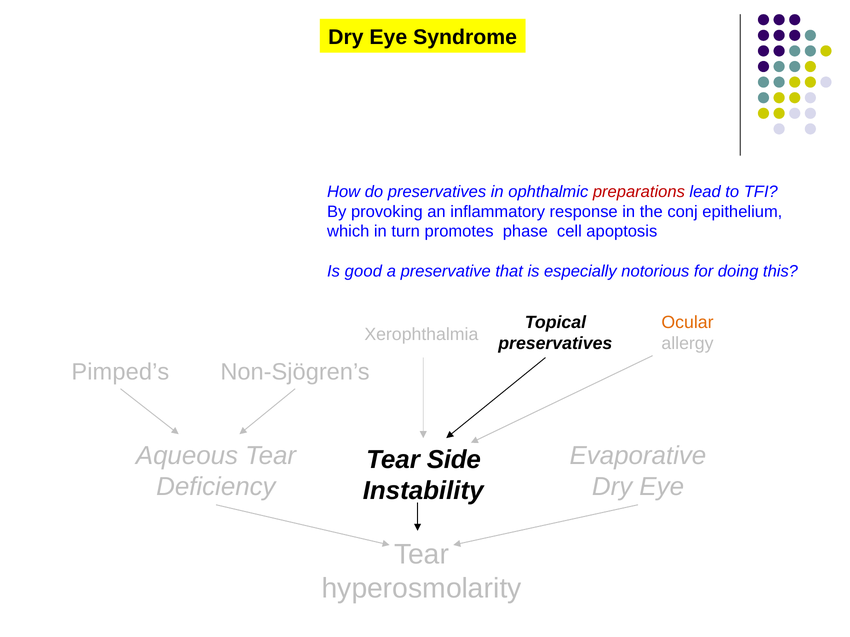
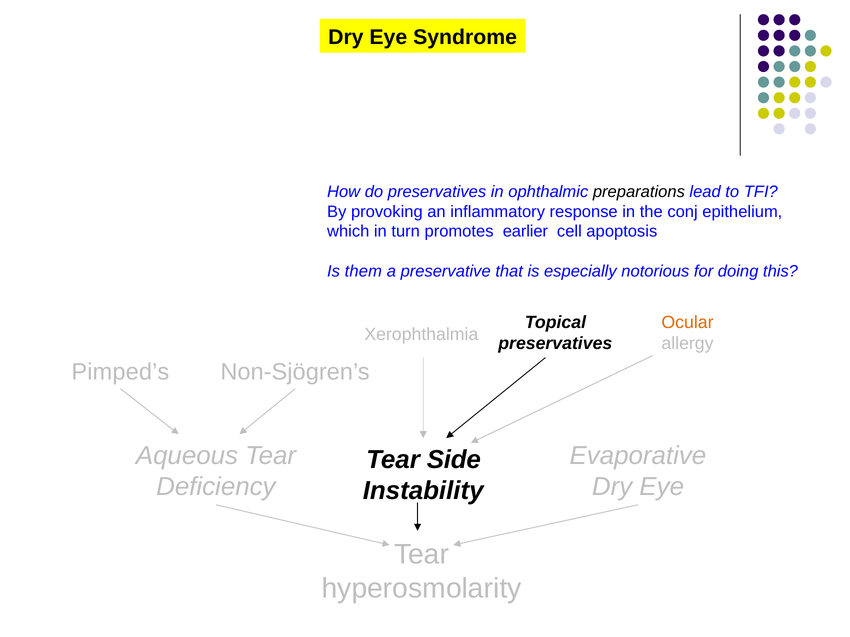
preparations colour: red -> black
phase: phase -> earlier
good: good -> them
